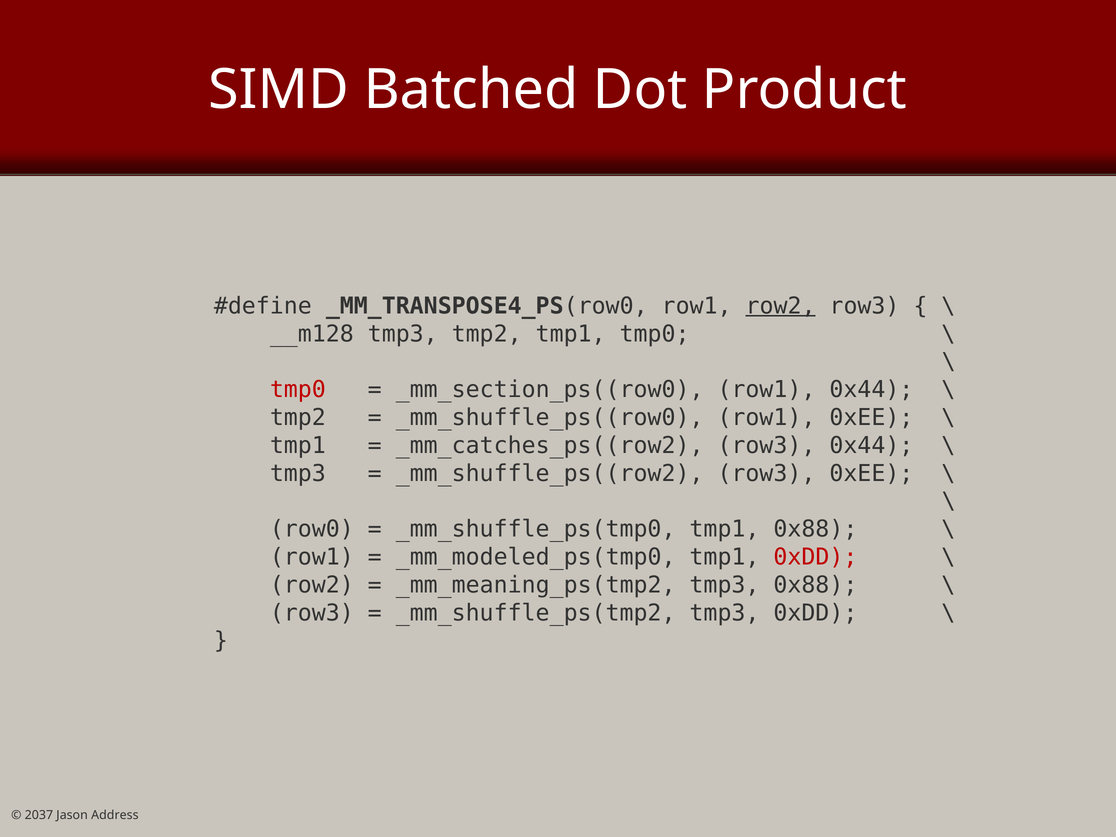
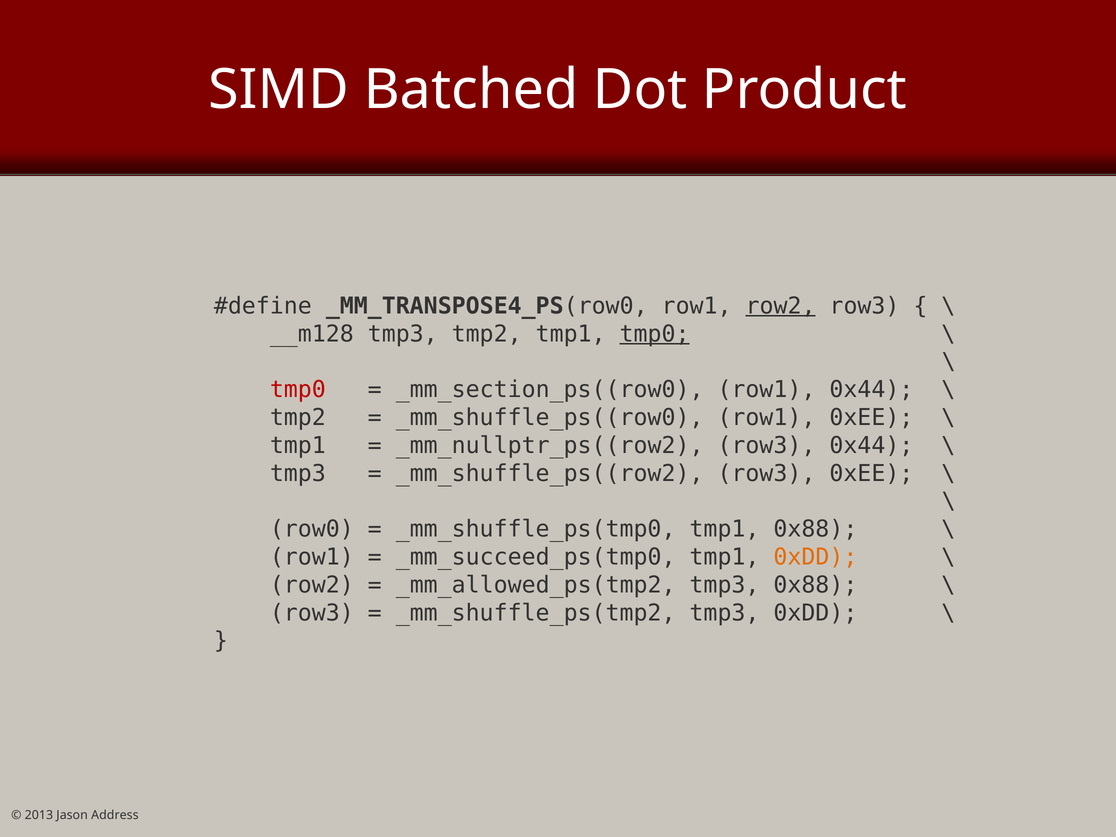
tmp0 at (655, 334) underline: none -> present
_mm_catches_ps((row2: _mm_catches_ps((row2 -> _mm_nullptr_ps((row2
_mm_modeled_ps(tmp0: _mm_modeled_ps(tmp0 -> _mm_succeed_ps(tmp0
0xDD at (815, 557) colour: red -> orange
_mm_meaning_ps(tmp2: _mm_meaning_ps(tmp2 -> _mm_allowed_ps(tmp2
2037: 2037 -> 2013
